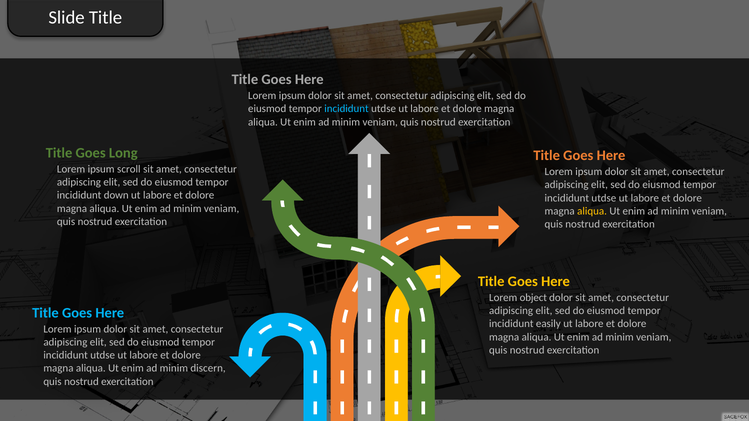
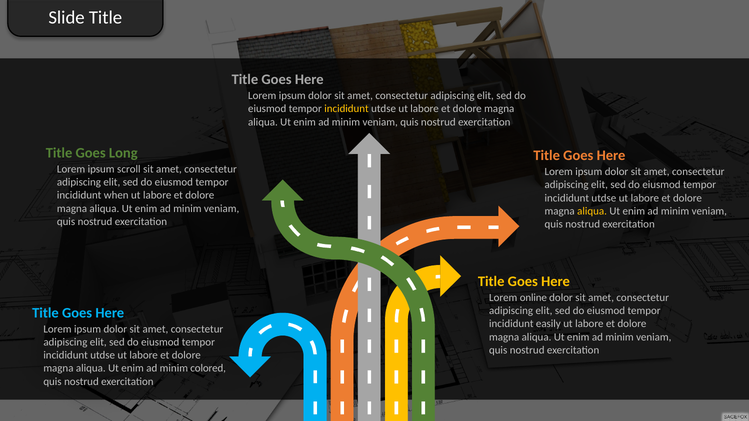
incididunt at (346, 109) colour: light blue -> yellow
down: down -> when
object: object -> online
discern: discern -> colored
